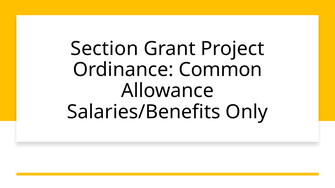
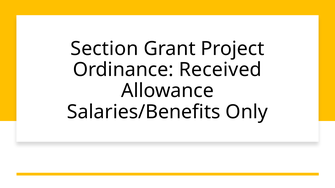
Common: Common -> Received
